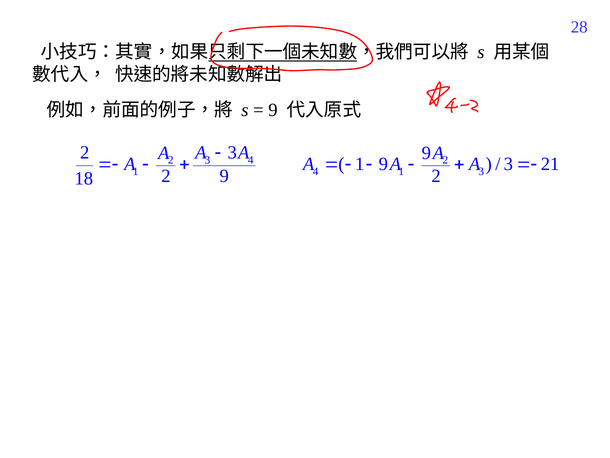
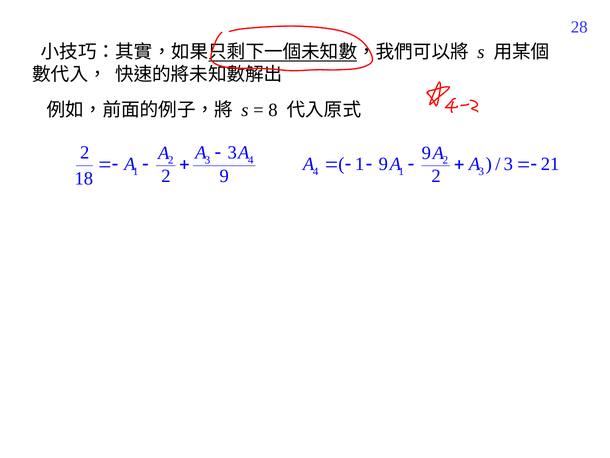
9 at (273, 110): 9 -> 8
